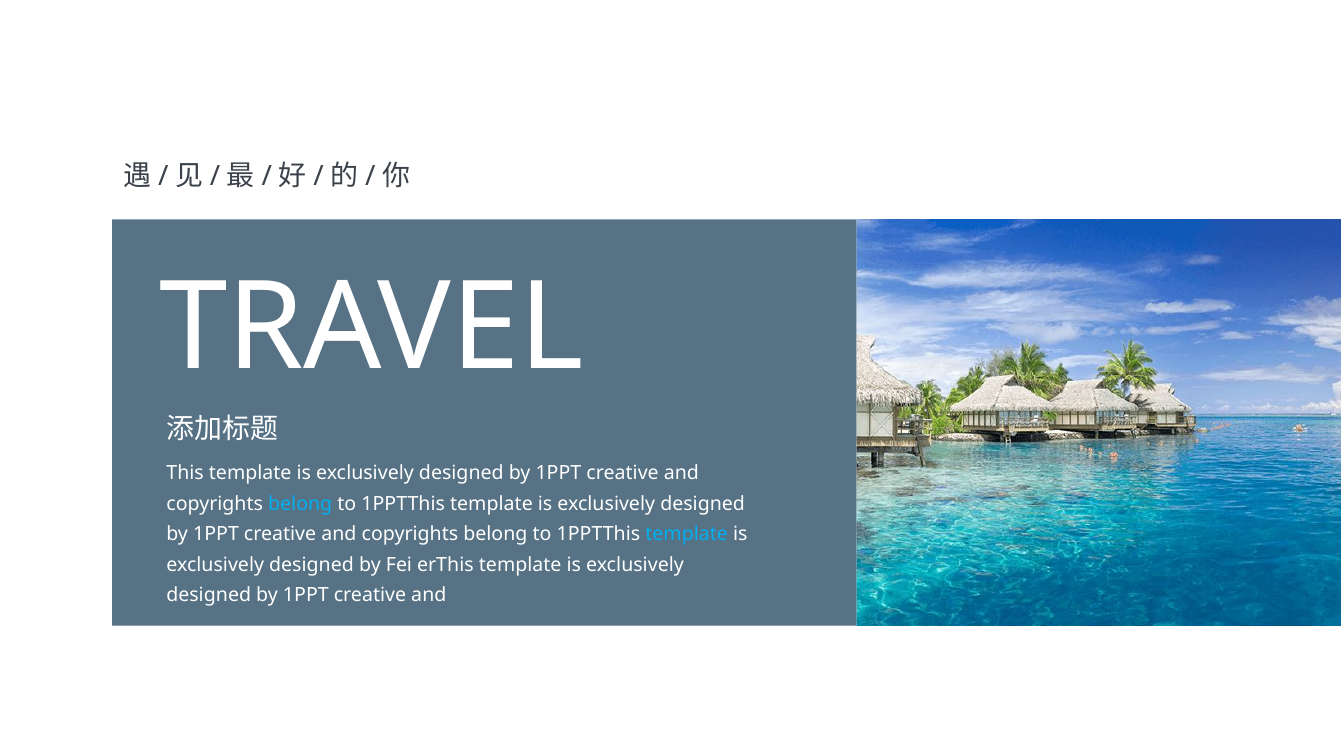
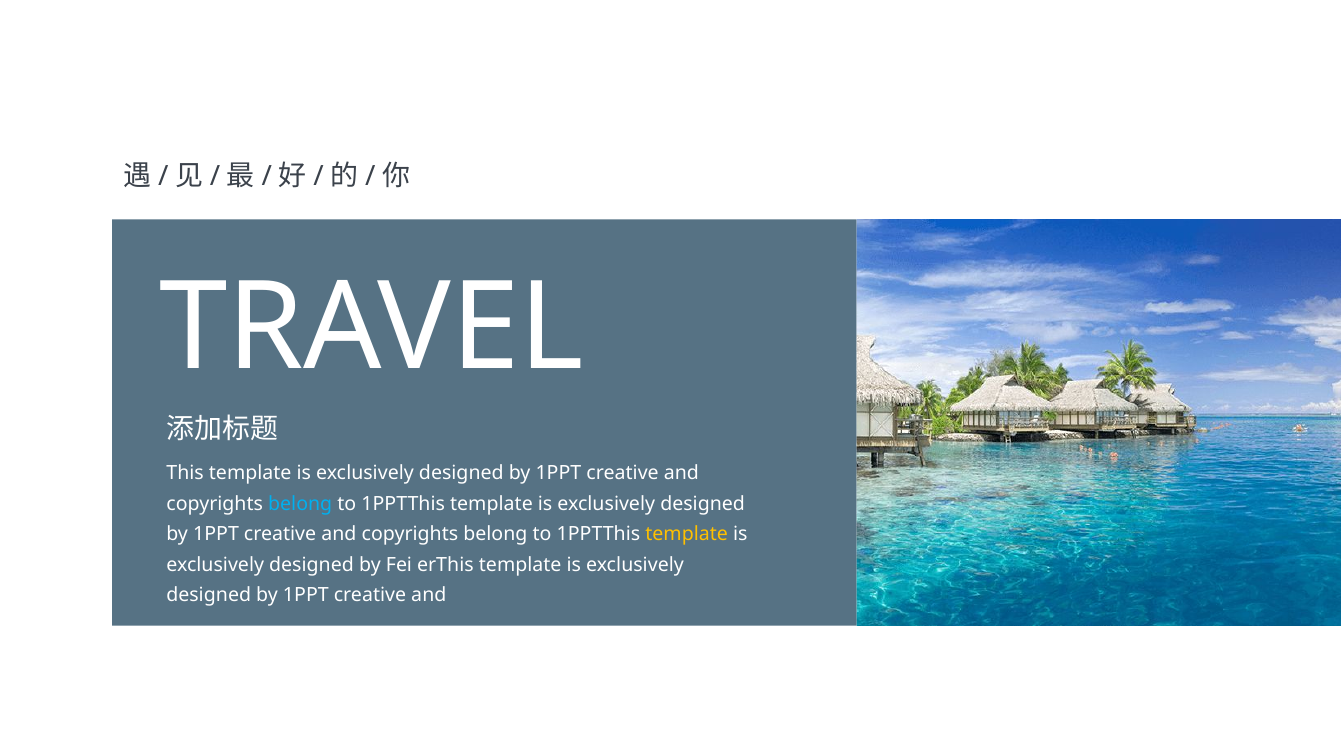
template at (687, 534) colour: light blue -> yellow
